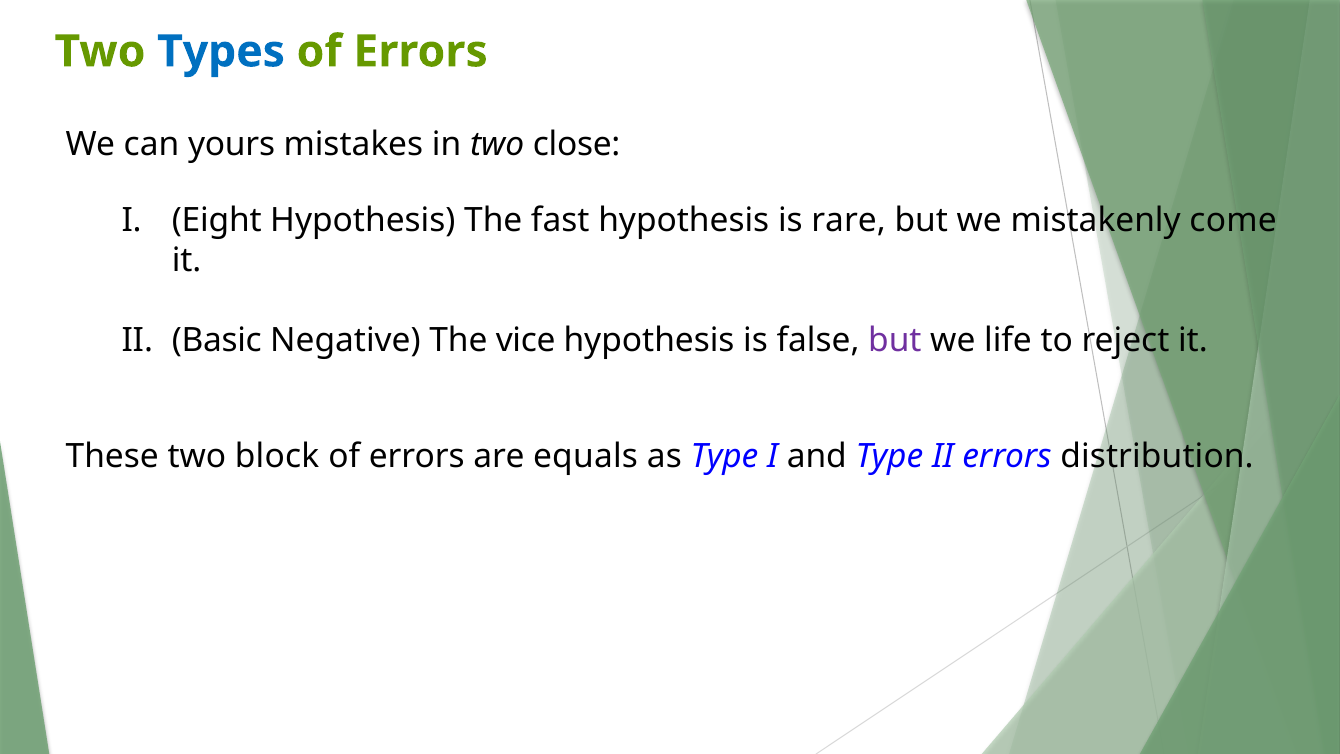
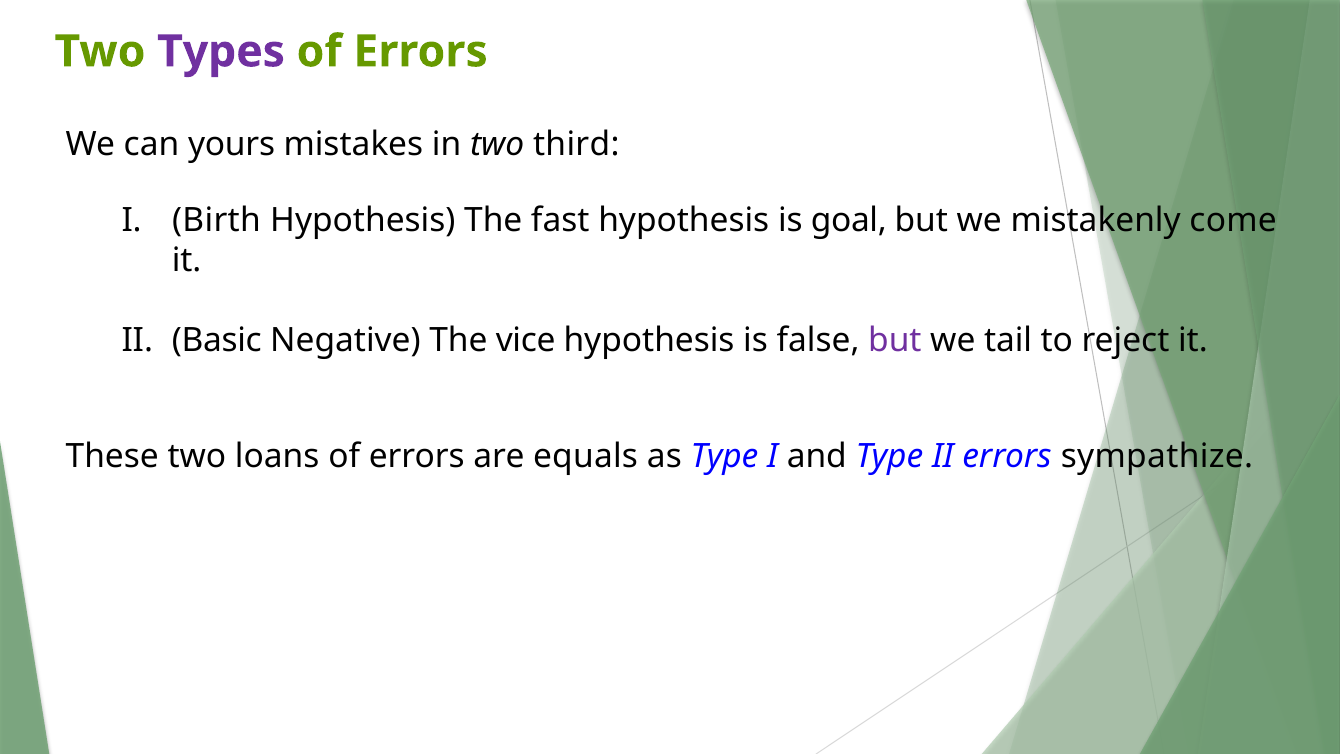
Types colour: blue -> purple
close: close -> third
Eight: Eight -> Birth
rare: rare -> goal
life: life -> tail
block: block -> loans
distribution: distribution -> sympathize
